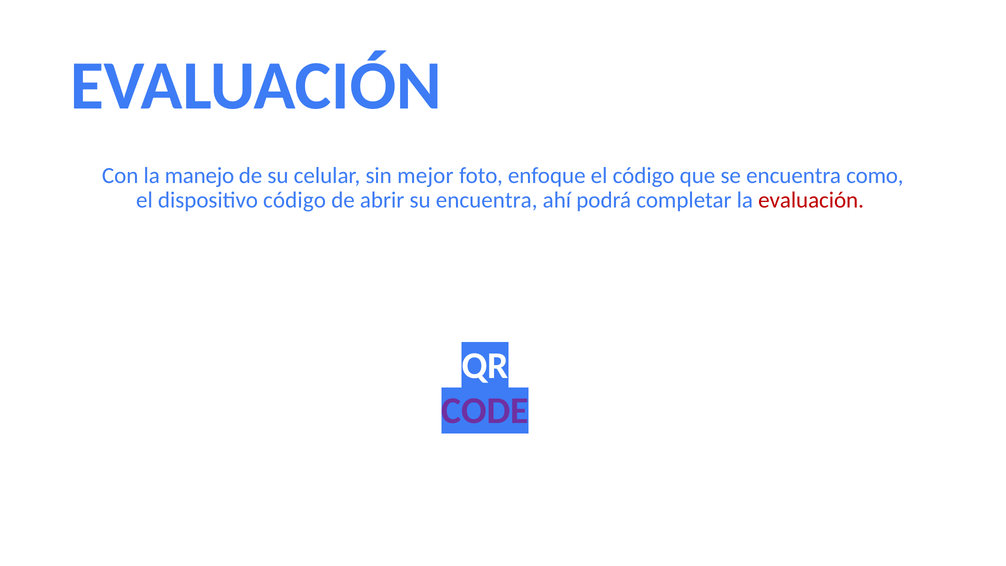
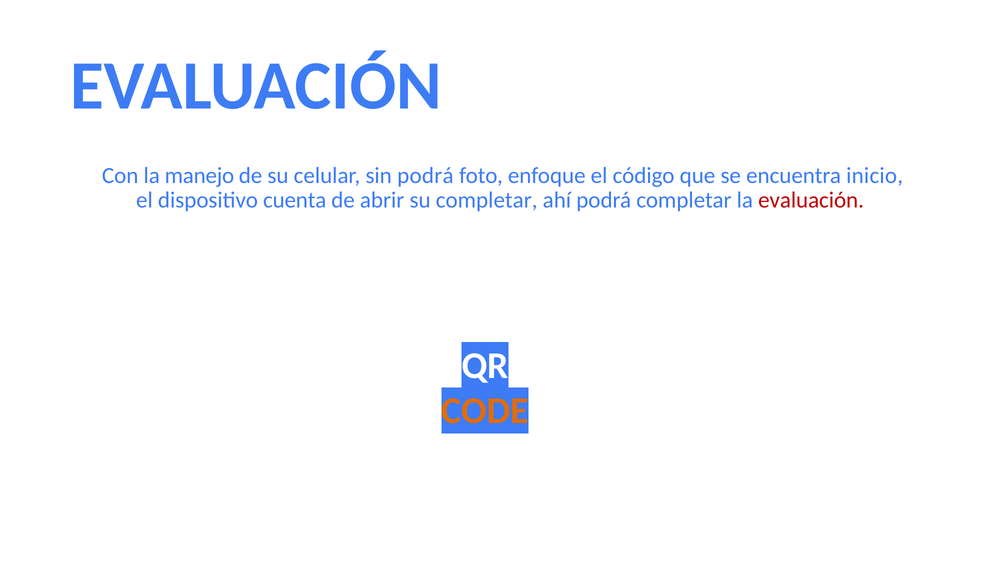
sin mejor: mejor -> podrá
como: como -> inicio
dispositivo código: código -> cuenta
su encuentra: encuentra -> completar
CODE colour: purple -> orange
